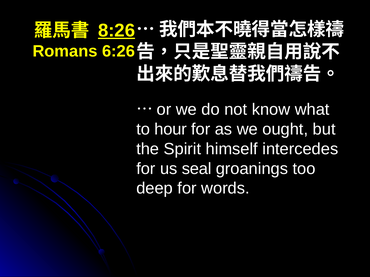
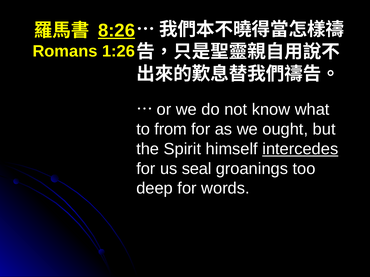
6:26: 6:26 -> 1:26
hour: hour -> from
intercedes underline: none -> present
